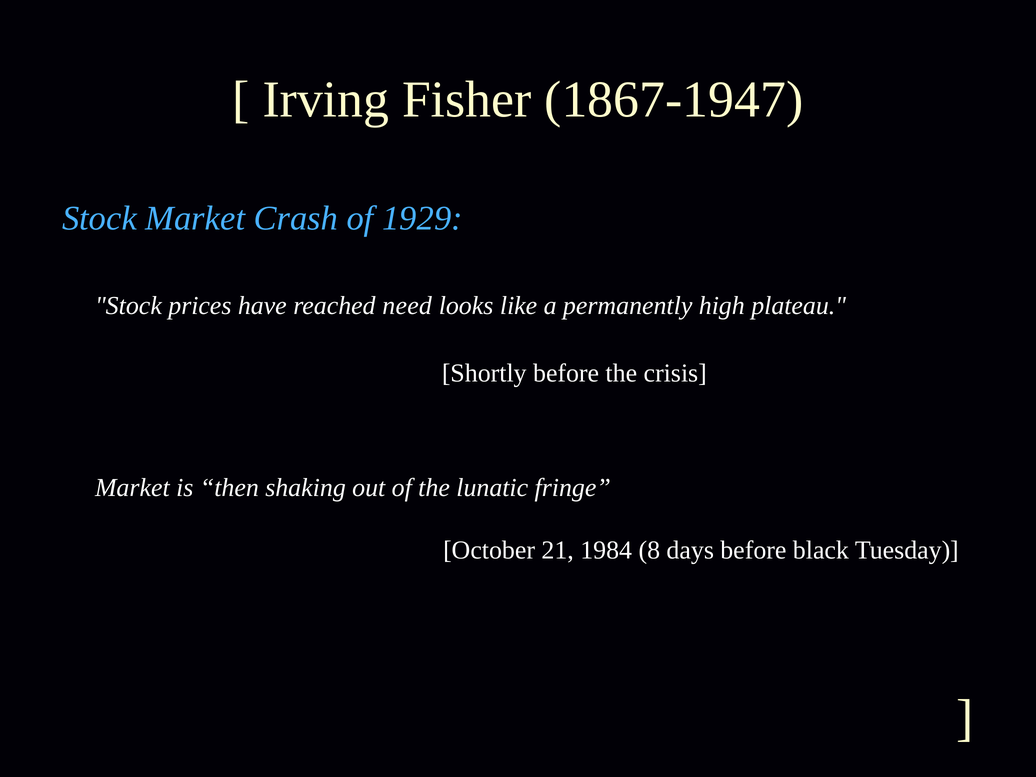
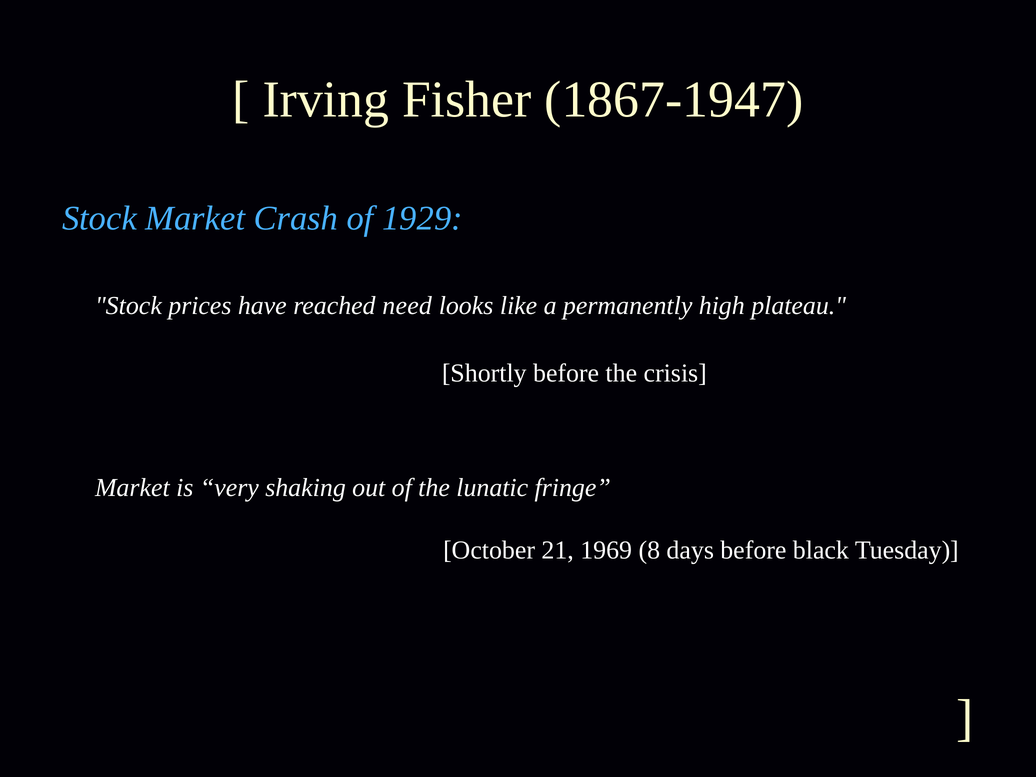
then: then -> very
1984: 1984 -> 1969
